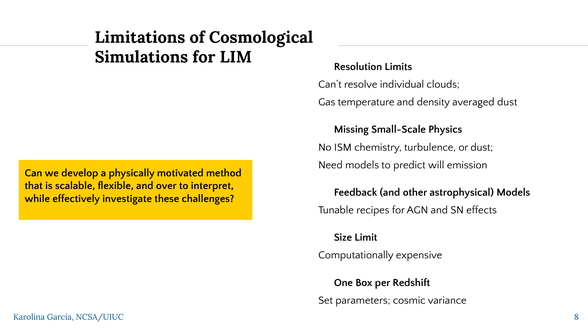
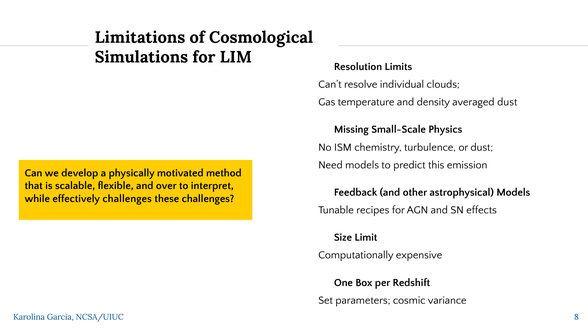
will: will -> this
effectively investigate: investigate -> challenges
